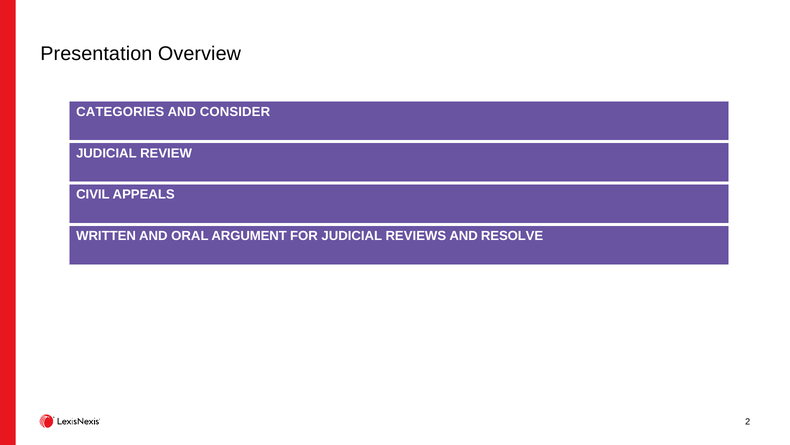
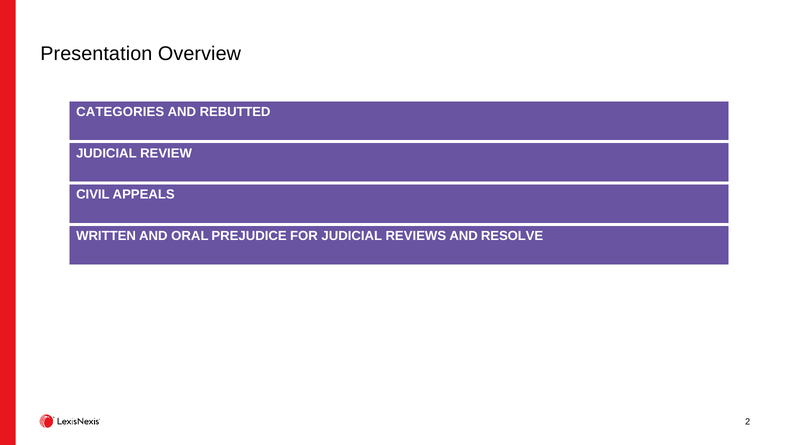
CONSIDER: CONSIDER -> REBUTTED
ARGUMENT: ARGUMENT -> PREJUDICE
